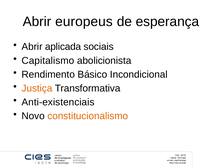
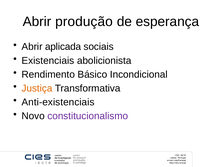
europeus: europeus -> produção
Capitalismo: Capitalismo -> Existenciais
constitucionalismo colour: orange -> purple
